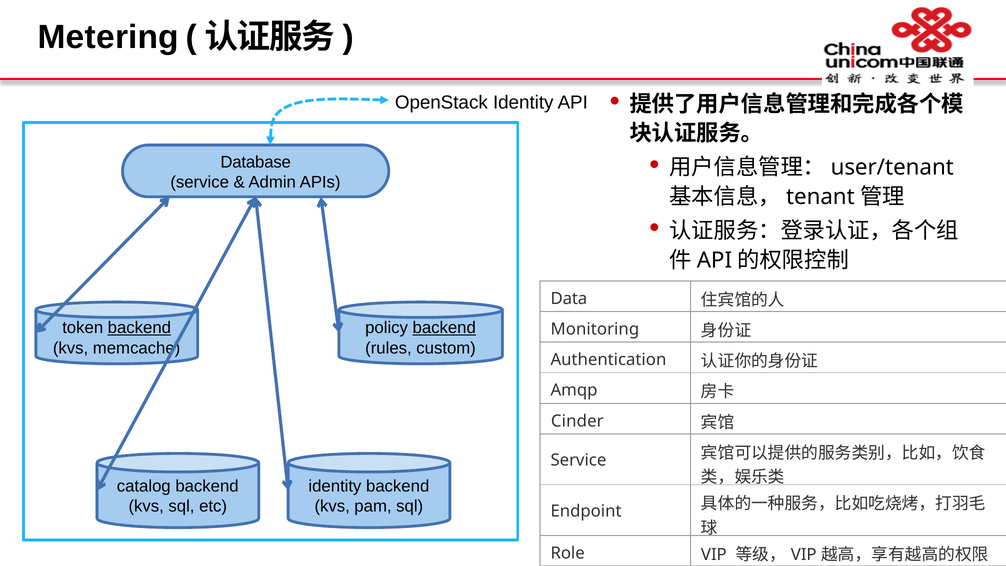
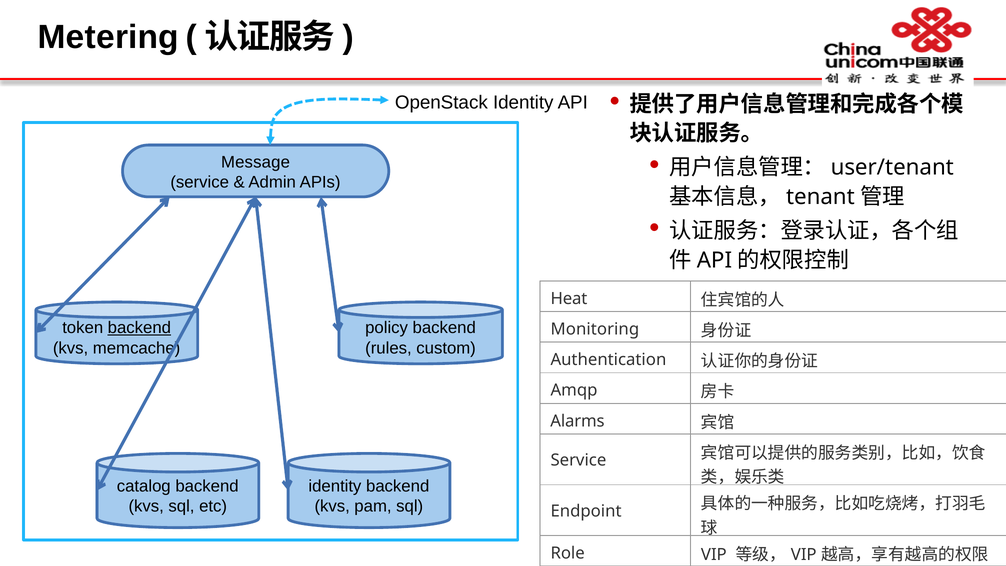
Database: Database -> Message
Data: Data -> Heat
backend at (444, 328) underline: present -> none
Cinder: Cinder -> Alarms
